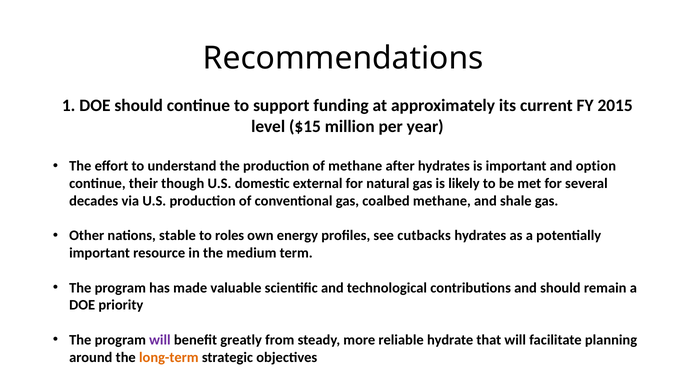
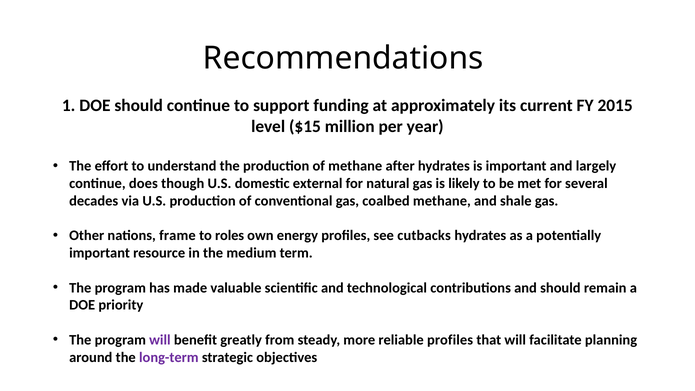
option: option -> largely
their: their -> does
stable: stable -> frame
reliable hydrate: hydrate -> profiles
long-term colour: orange -> purple
